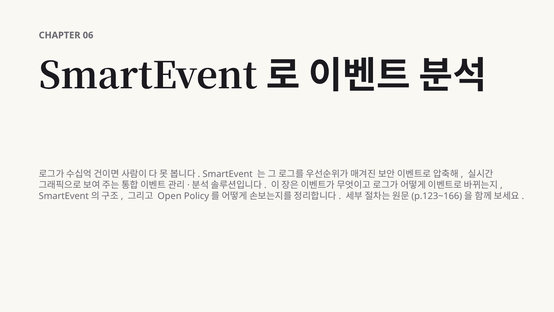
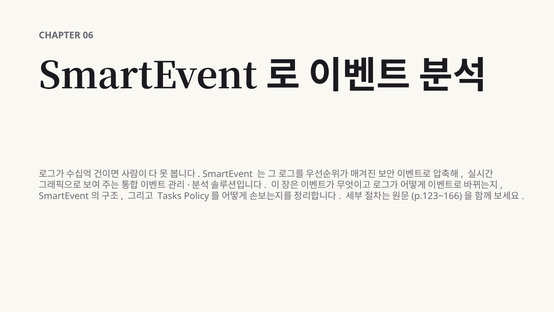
Open: Open -> Tasks
